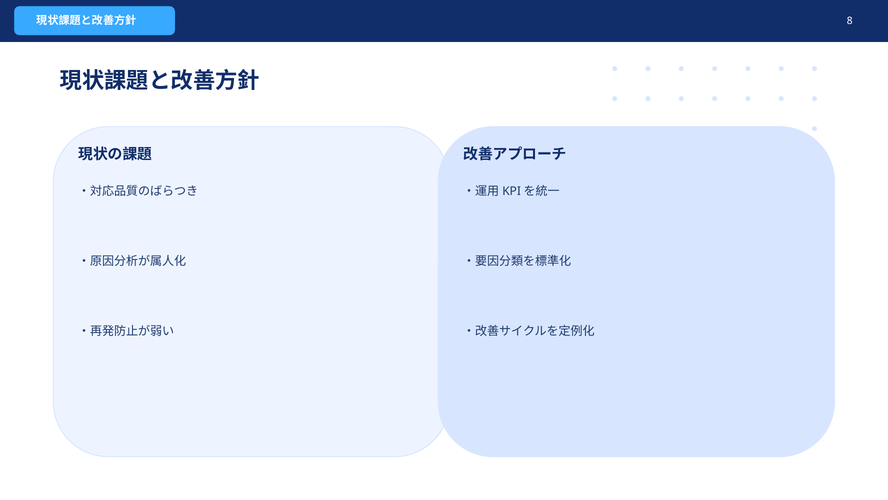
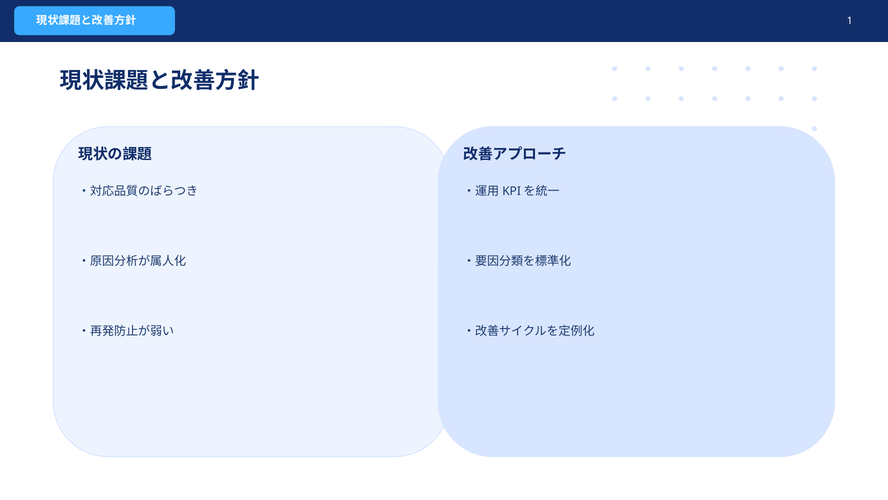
8: 8 -> 1
